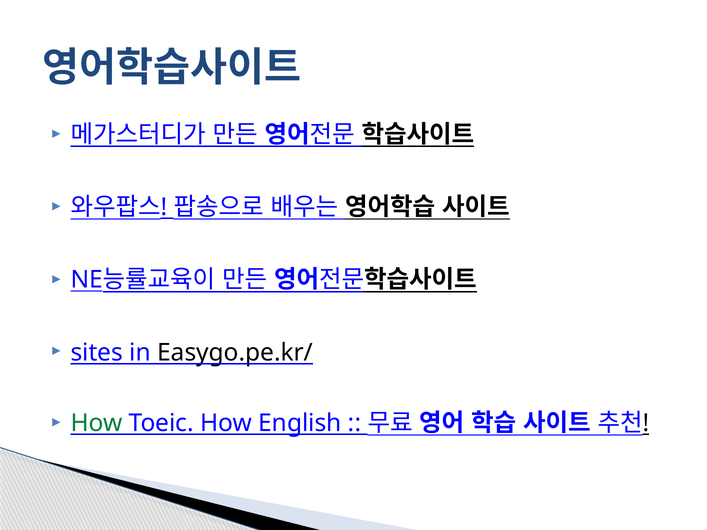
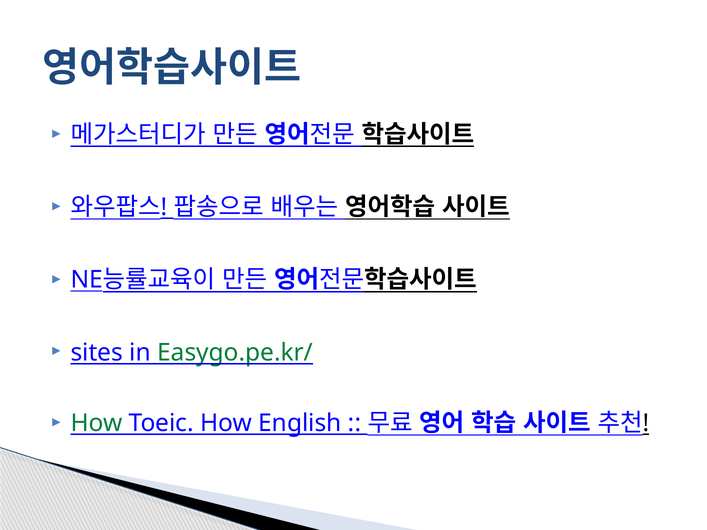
Easygo.pe.kr/ colour: black -> green
